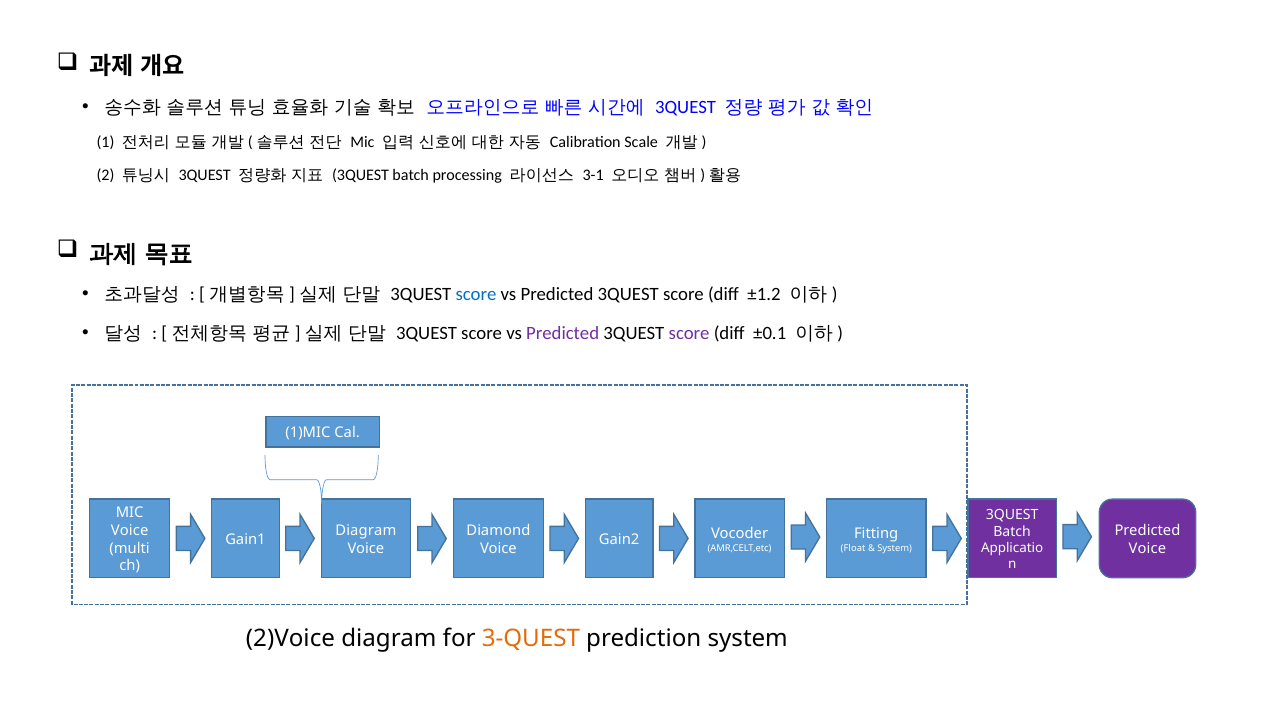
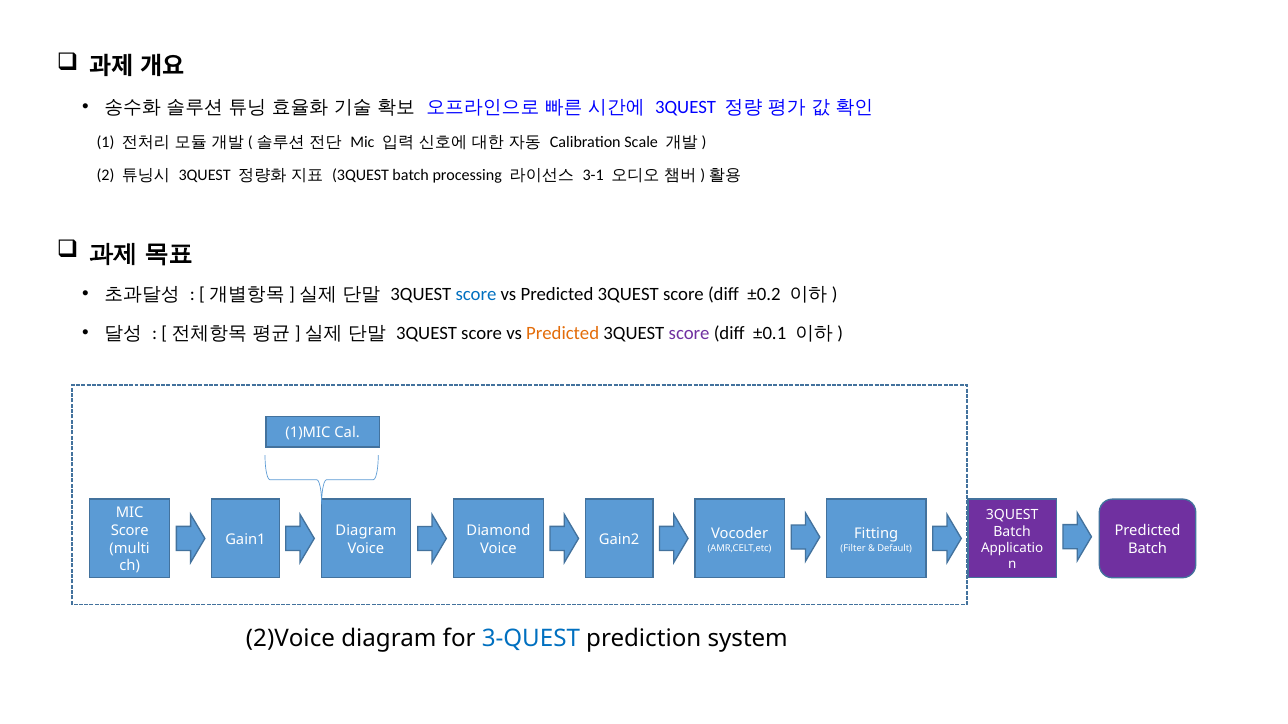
±1.2: ±1.2 -> ±0.2
Predicted at (563, 333) colour: purple -> orange
Voice at (130, 531): Voice -> Score
Voice at (1147, 549): Voice -> Batch
Float: Float -> Filter
System at (895, 548): System -> Default
3-QUEST colour: orange -> blue
